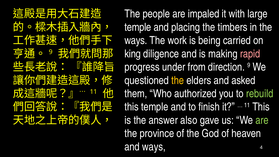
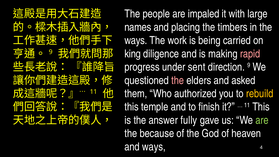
temple at (138, 27): temple -> names
from: from -> sent
the at (178, 80) colour: yellow -> pink
rebuild colour: light green -> yellow
also: also -> fully
province: province -> because
